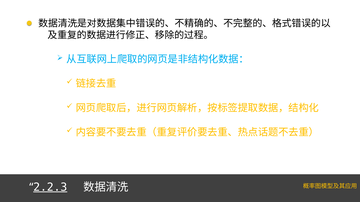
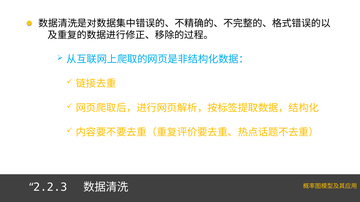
2.2.3 underline: present -> none
